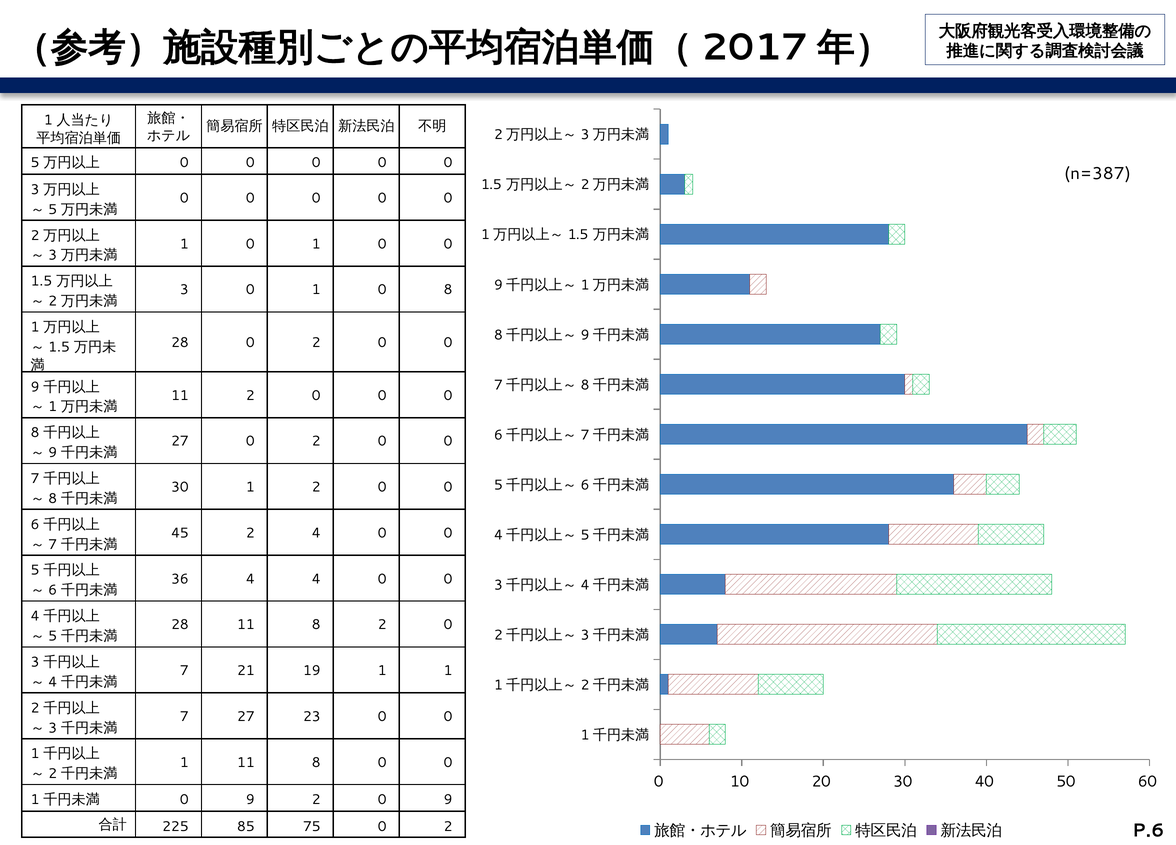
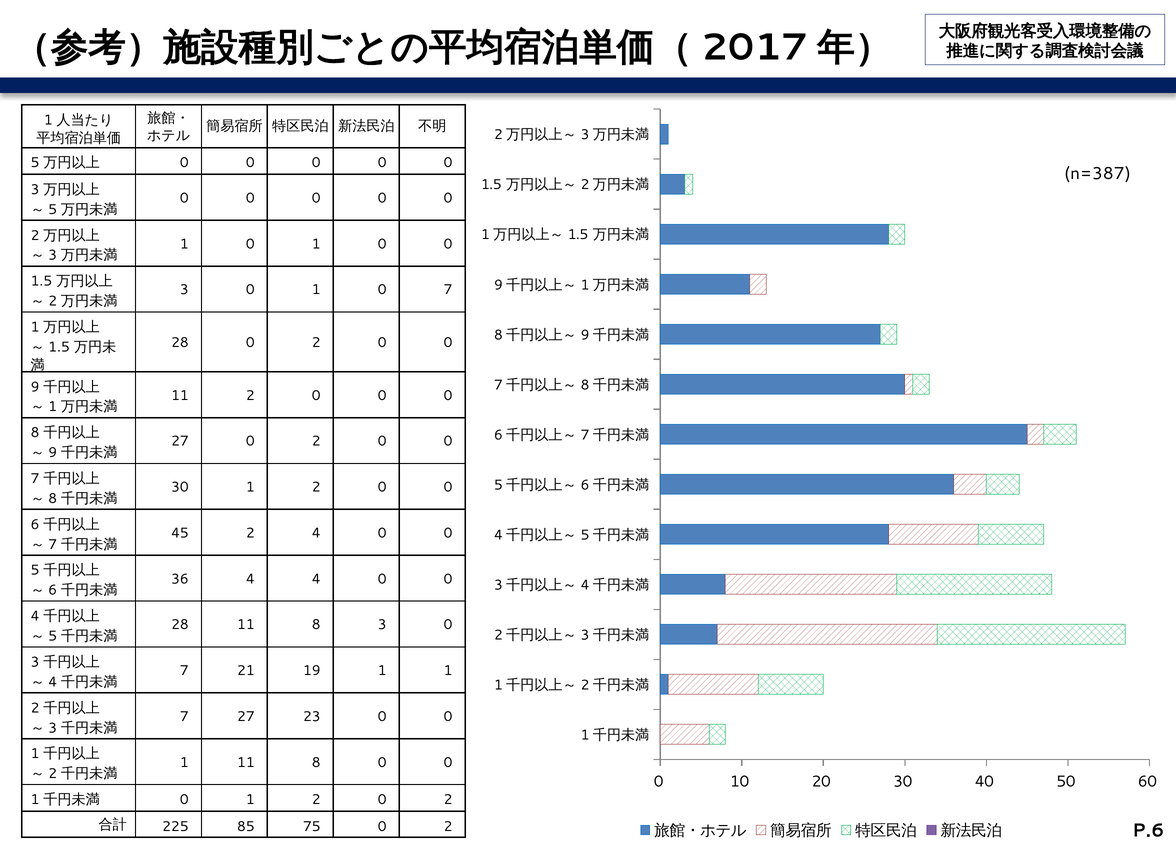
1 0 8: 8 -> 7
8 2: 2 -> 3
9 at (250, 800): 9 -> 1
2 0 9: 9 -> 2
